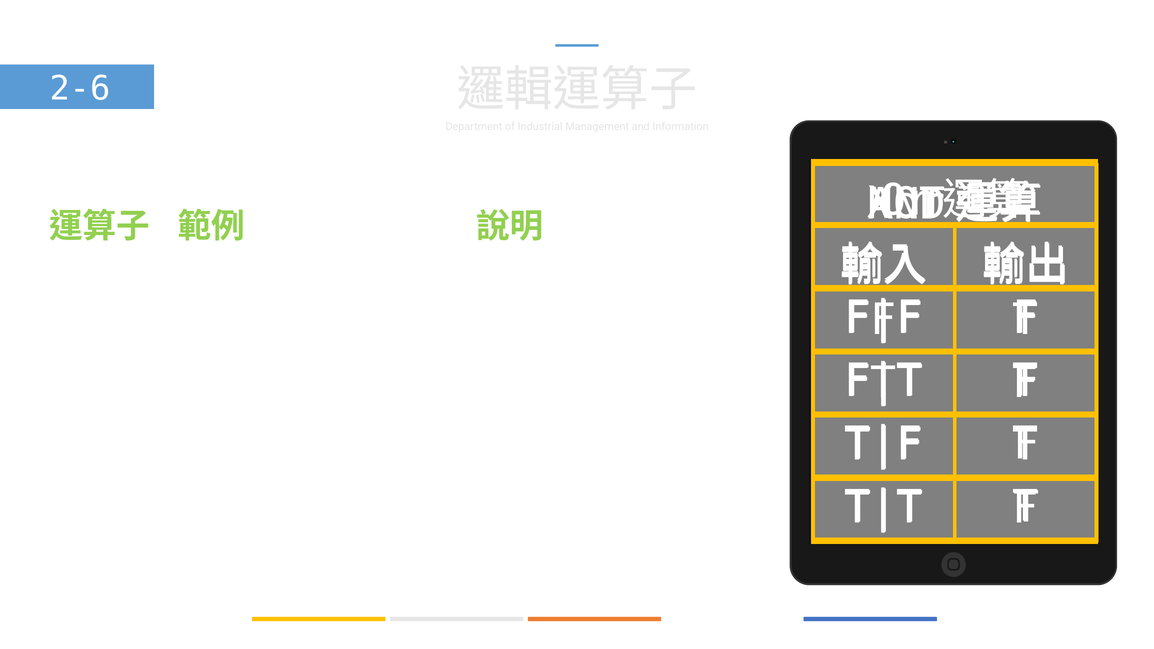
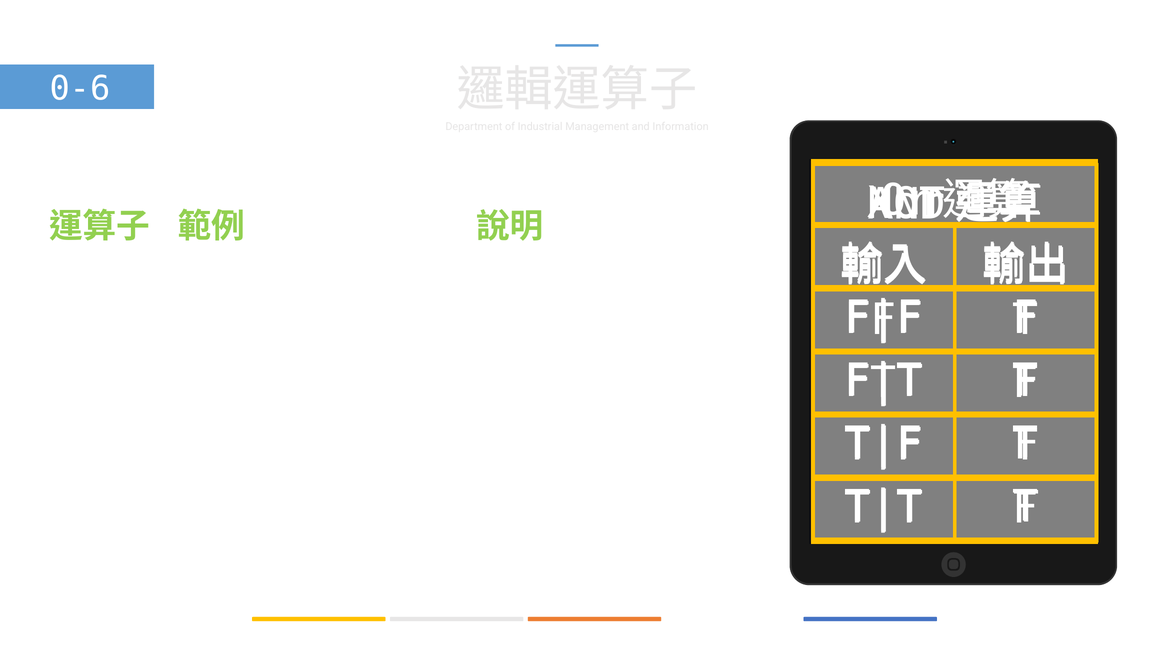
2-6: 2-6 -> 0-6
